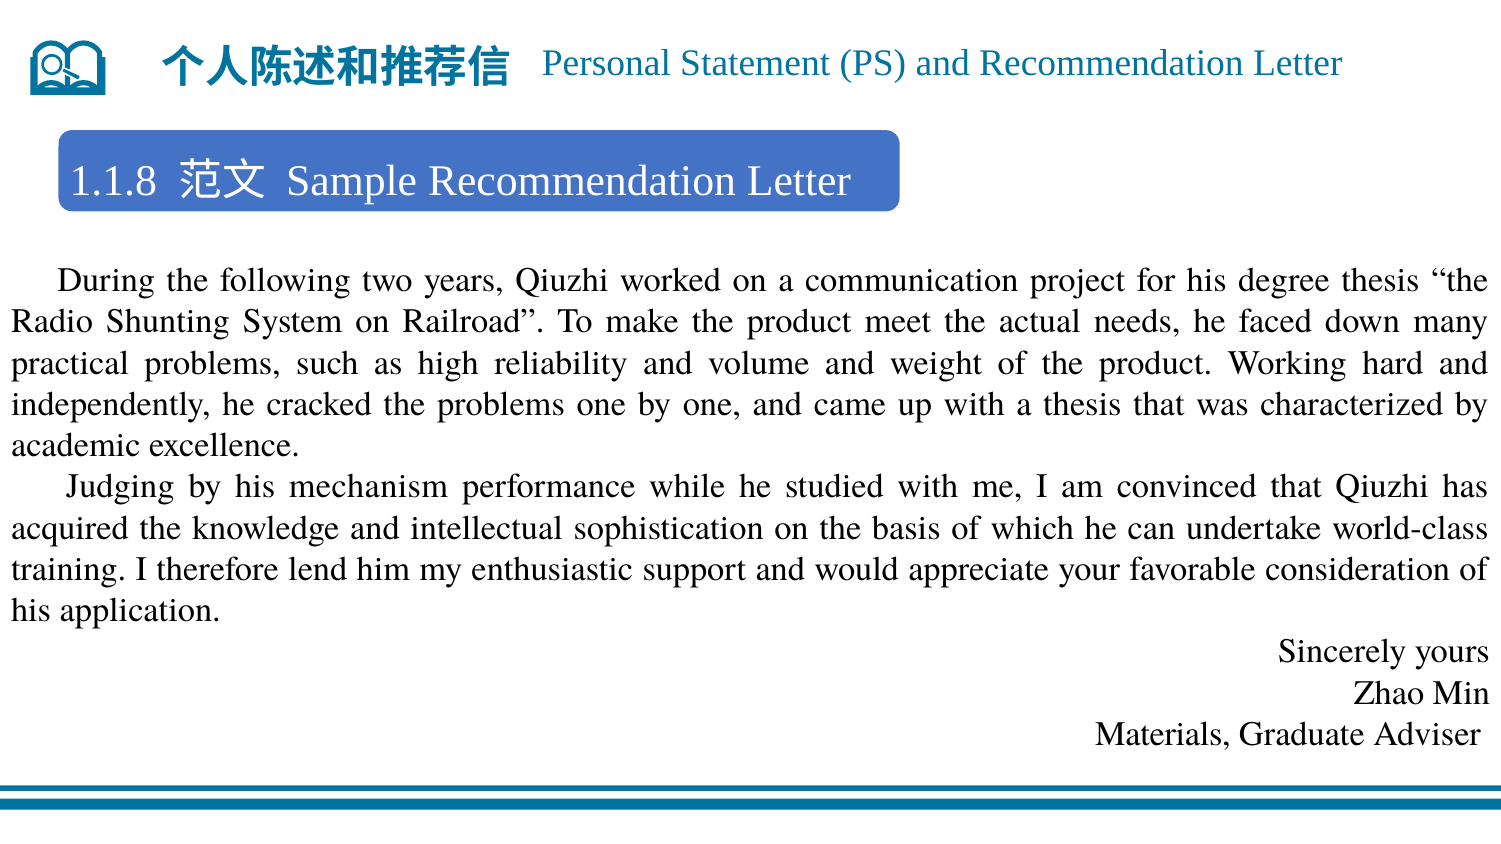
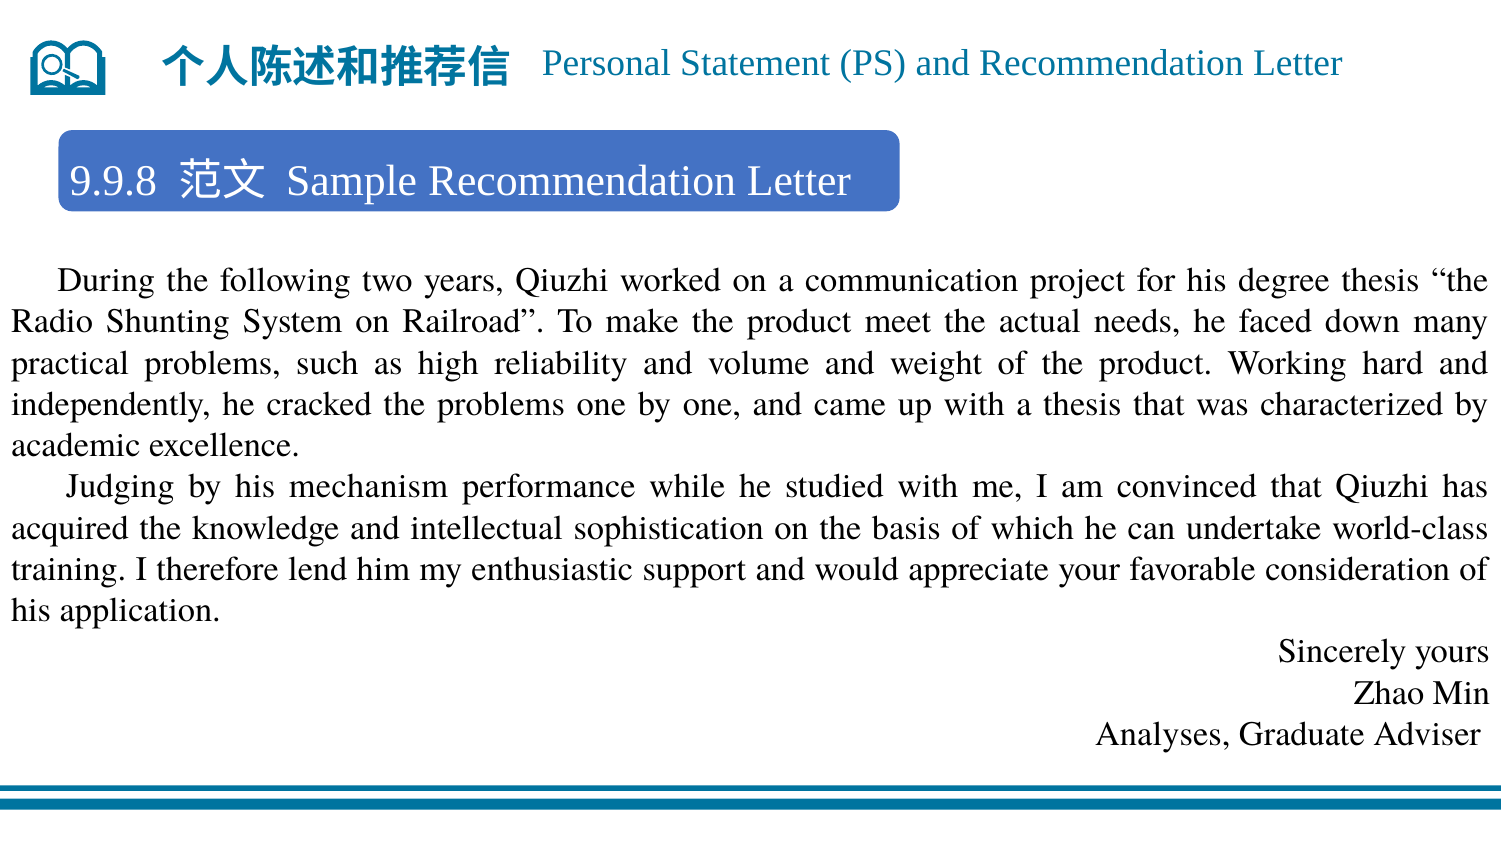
1.1.8: 1.1.8 -> 9.9.8
Materials: Materials -> Analyses
